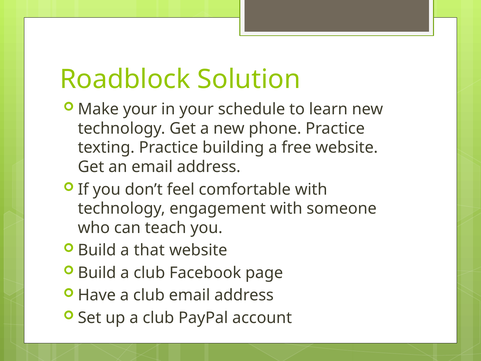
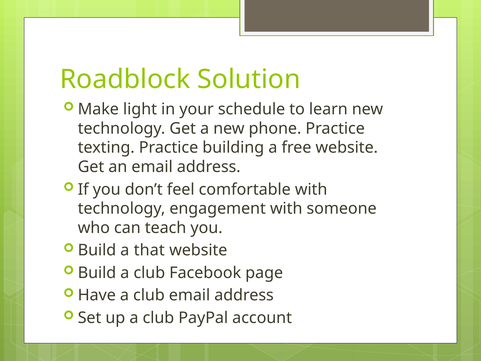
Make your: your -> light
